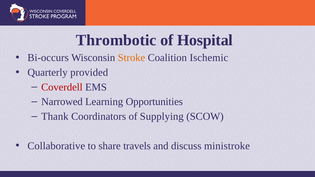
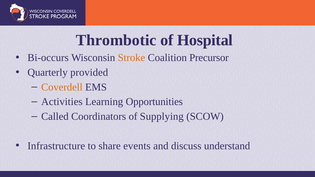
Ischemic: Ischemic -> Precursor
Coverdell colour: red -> orange
Narrowed: Narrowed -> Activities
Thank: Thank -> Called
Collaborative: Collaborative -> Infrastructure
travels: travels -> events
ministroke: ministroke -> understand
